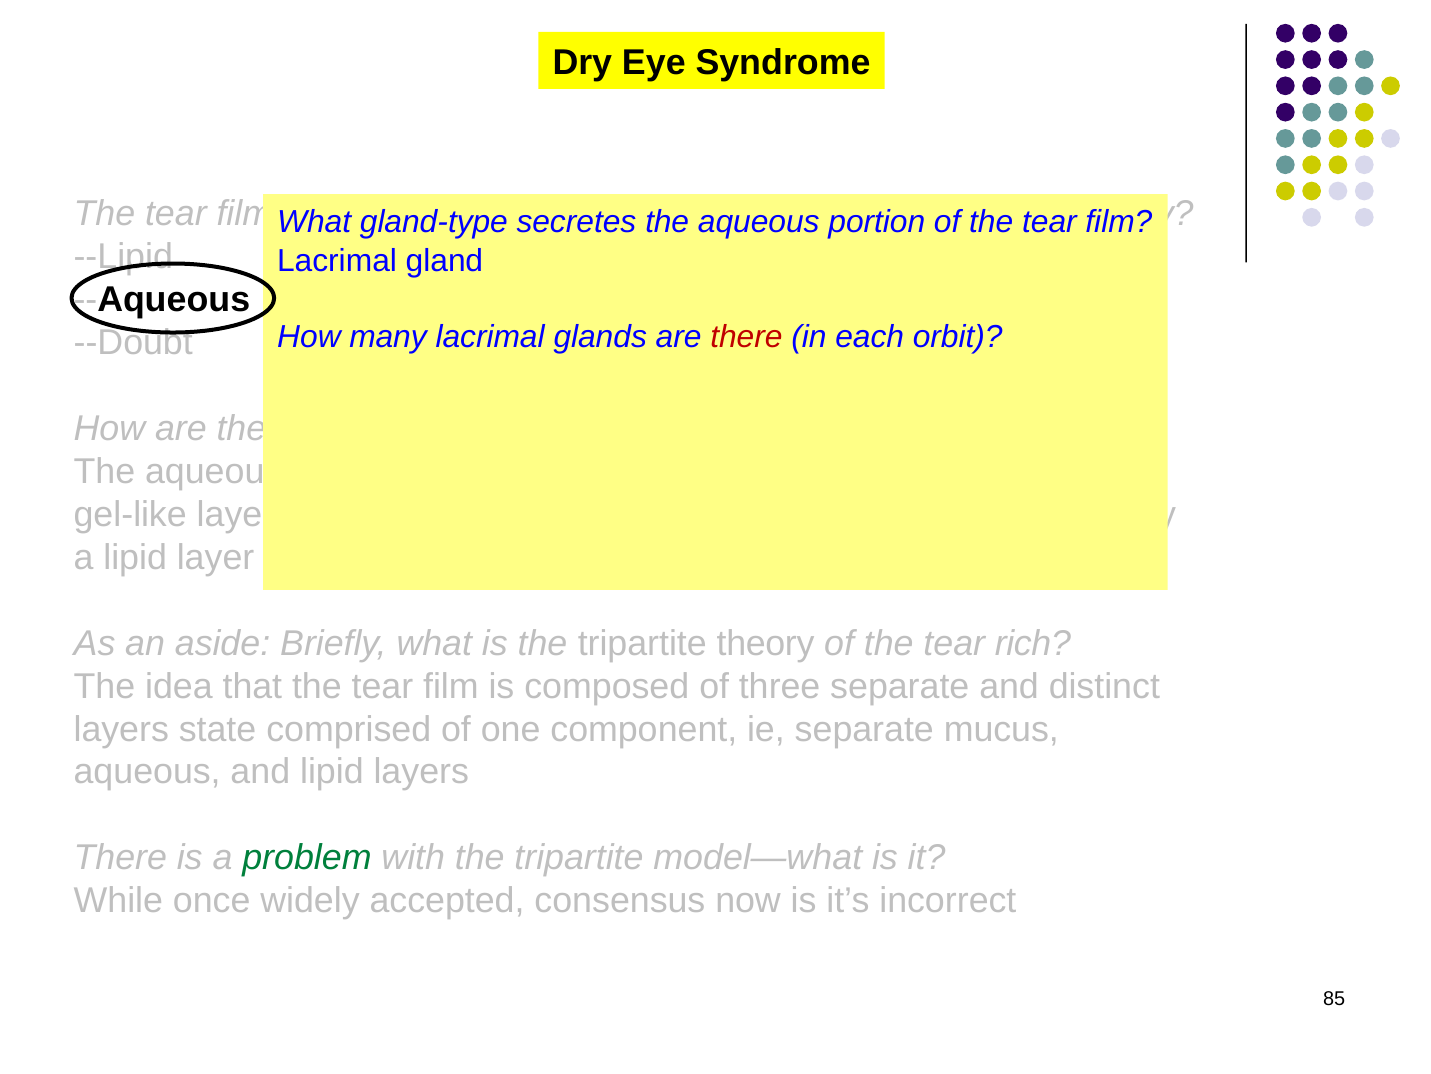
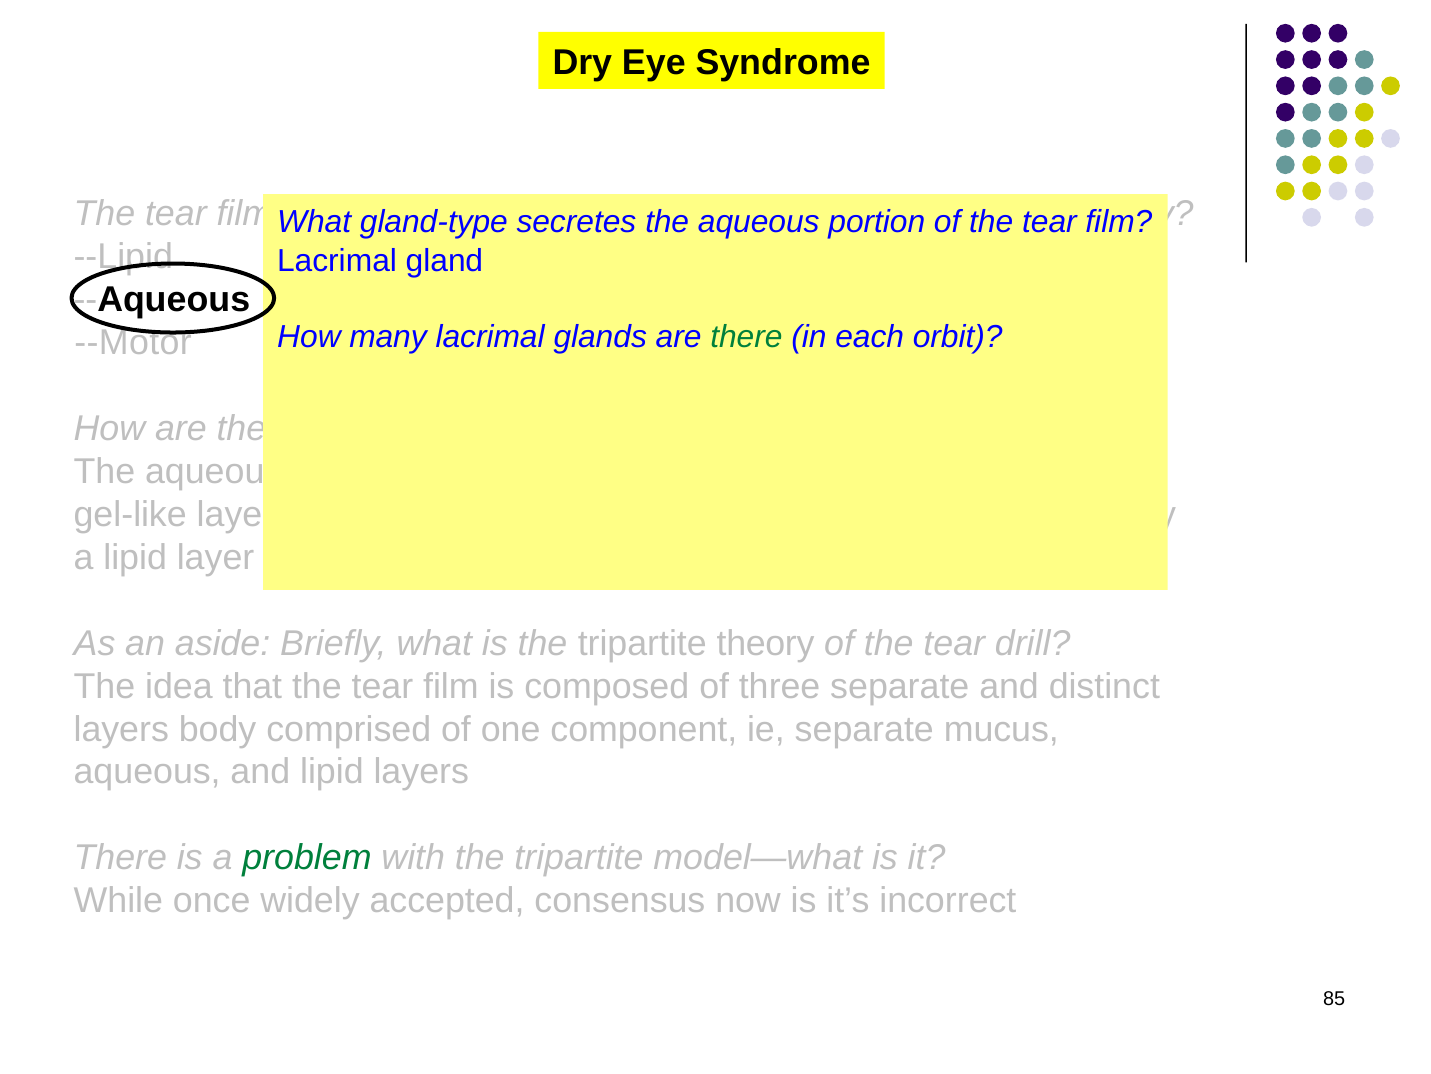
there at (746, 337) colour: red -> green
--Doubt: --Doubt -> --Motor
rich: rich -> drill
state: state -> body
